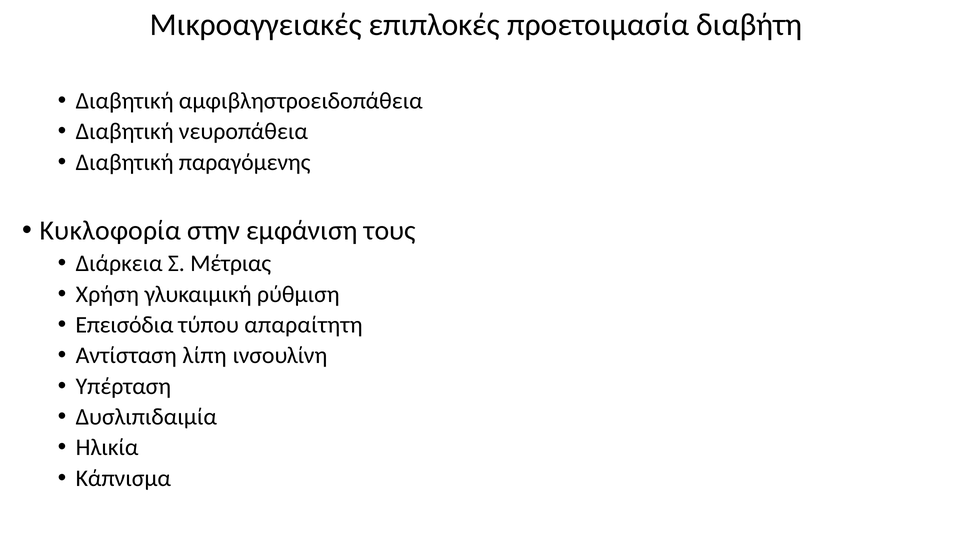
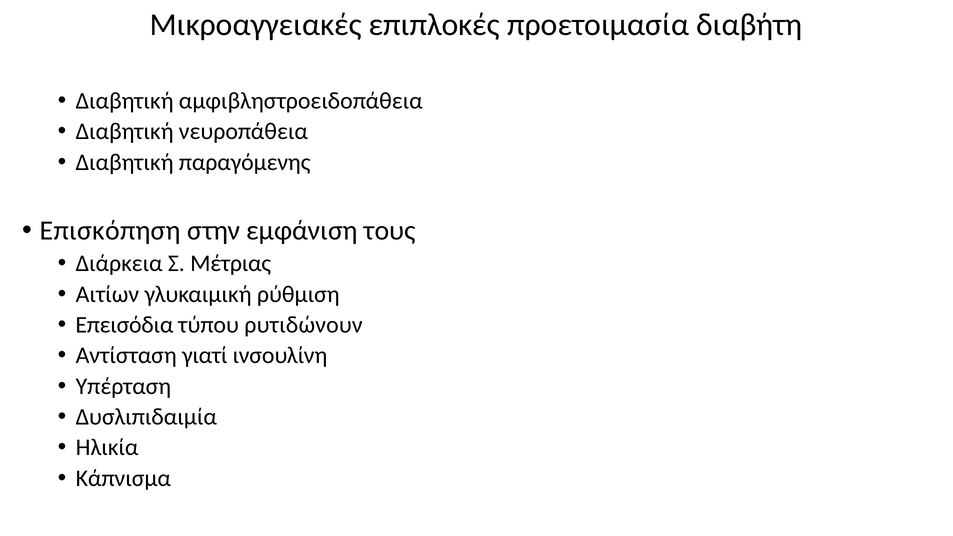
Κυκλοφορία: Κυκλοφορία -> Επισκόπηση
Χρήση: Χρήση -> Αιτίων
απαραίτητη: απαραίτητη -> ρυτιδώνουν
λίπη: λίπη -> γιατί
